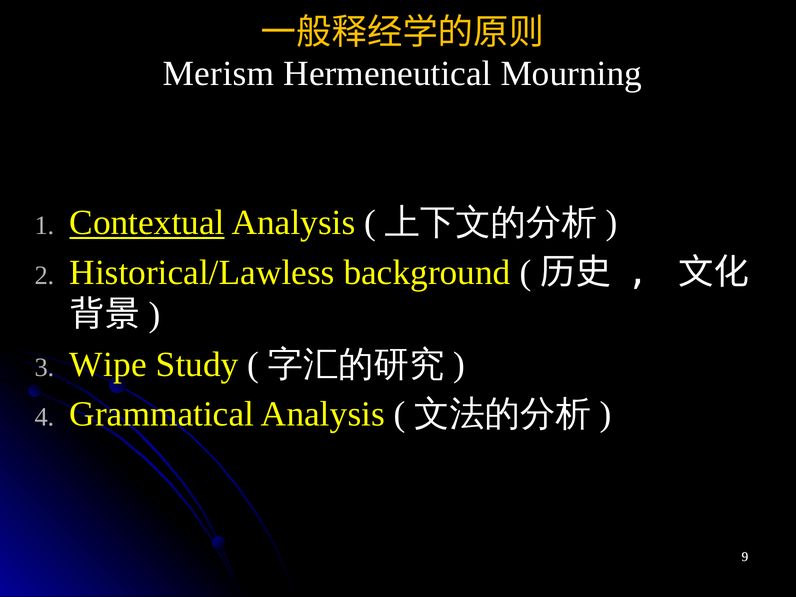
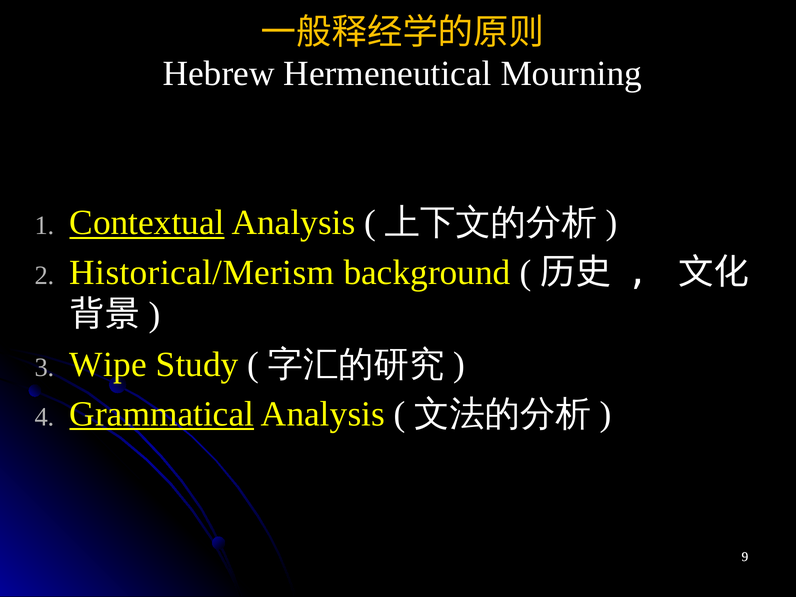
Merism: Merism -> Hebrew
Historical/Lawless: Historical/Lawless -> Historical/Merism
Grammatical underline: none -> present
